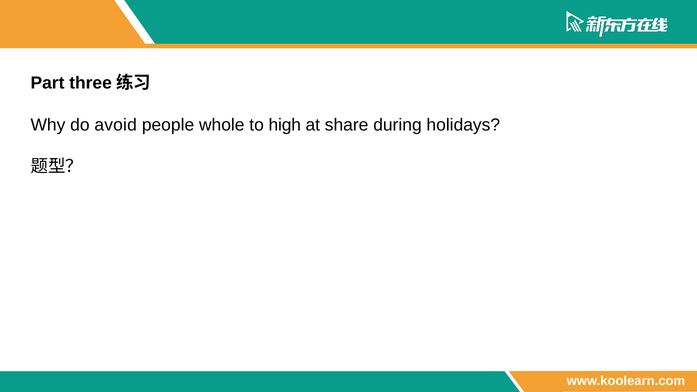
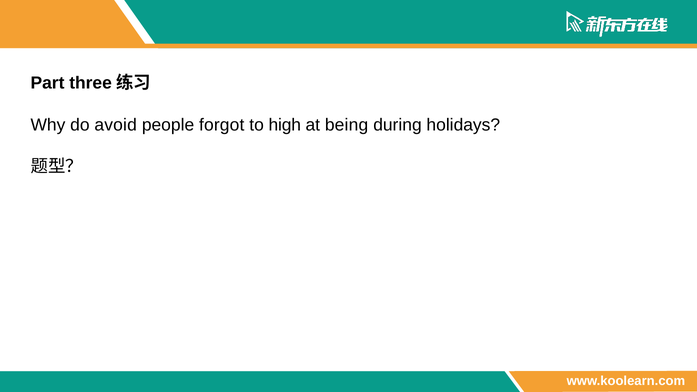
whole: whole -> forgot
share: share -> being
